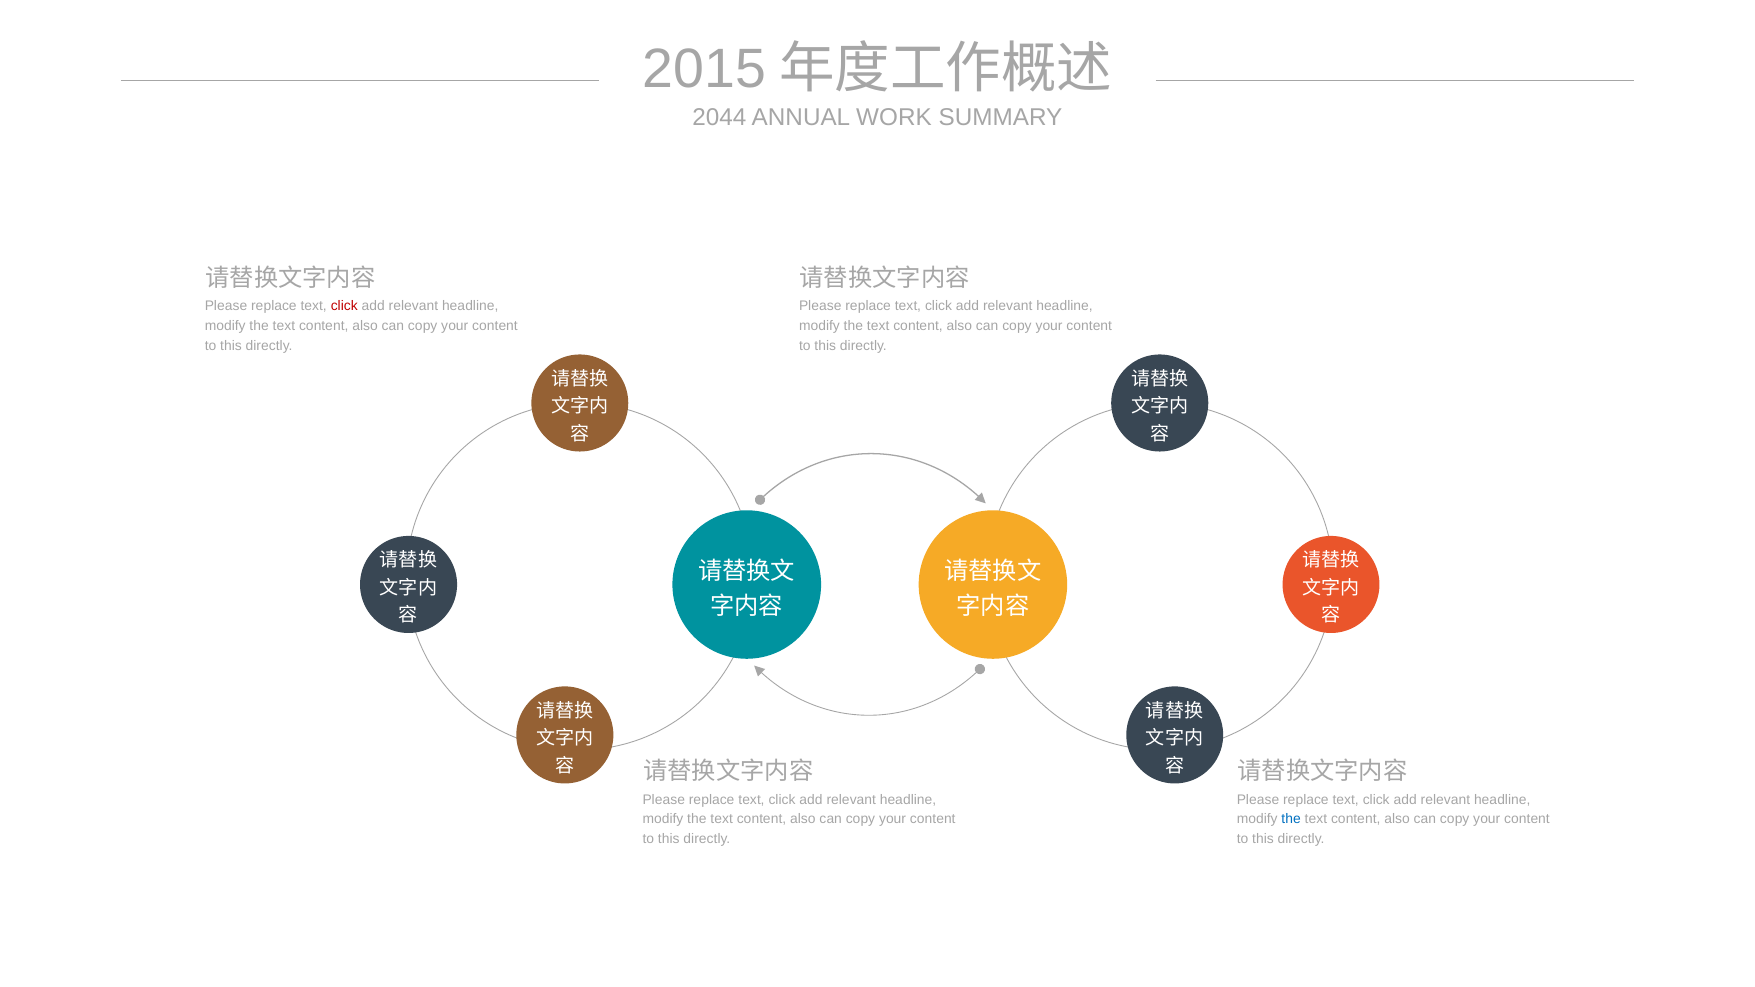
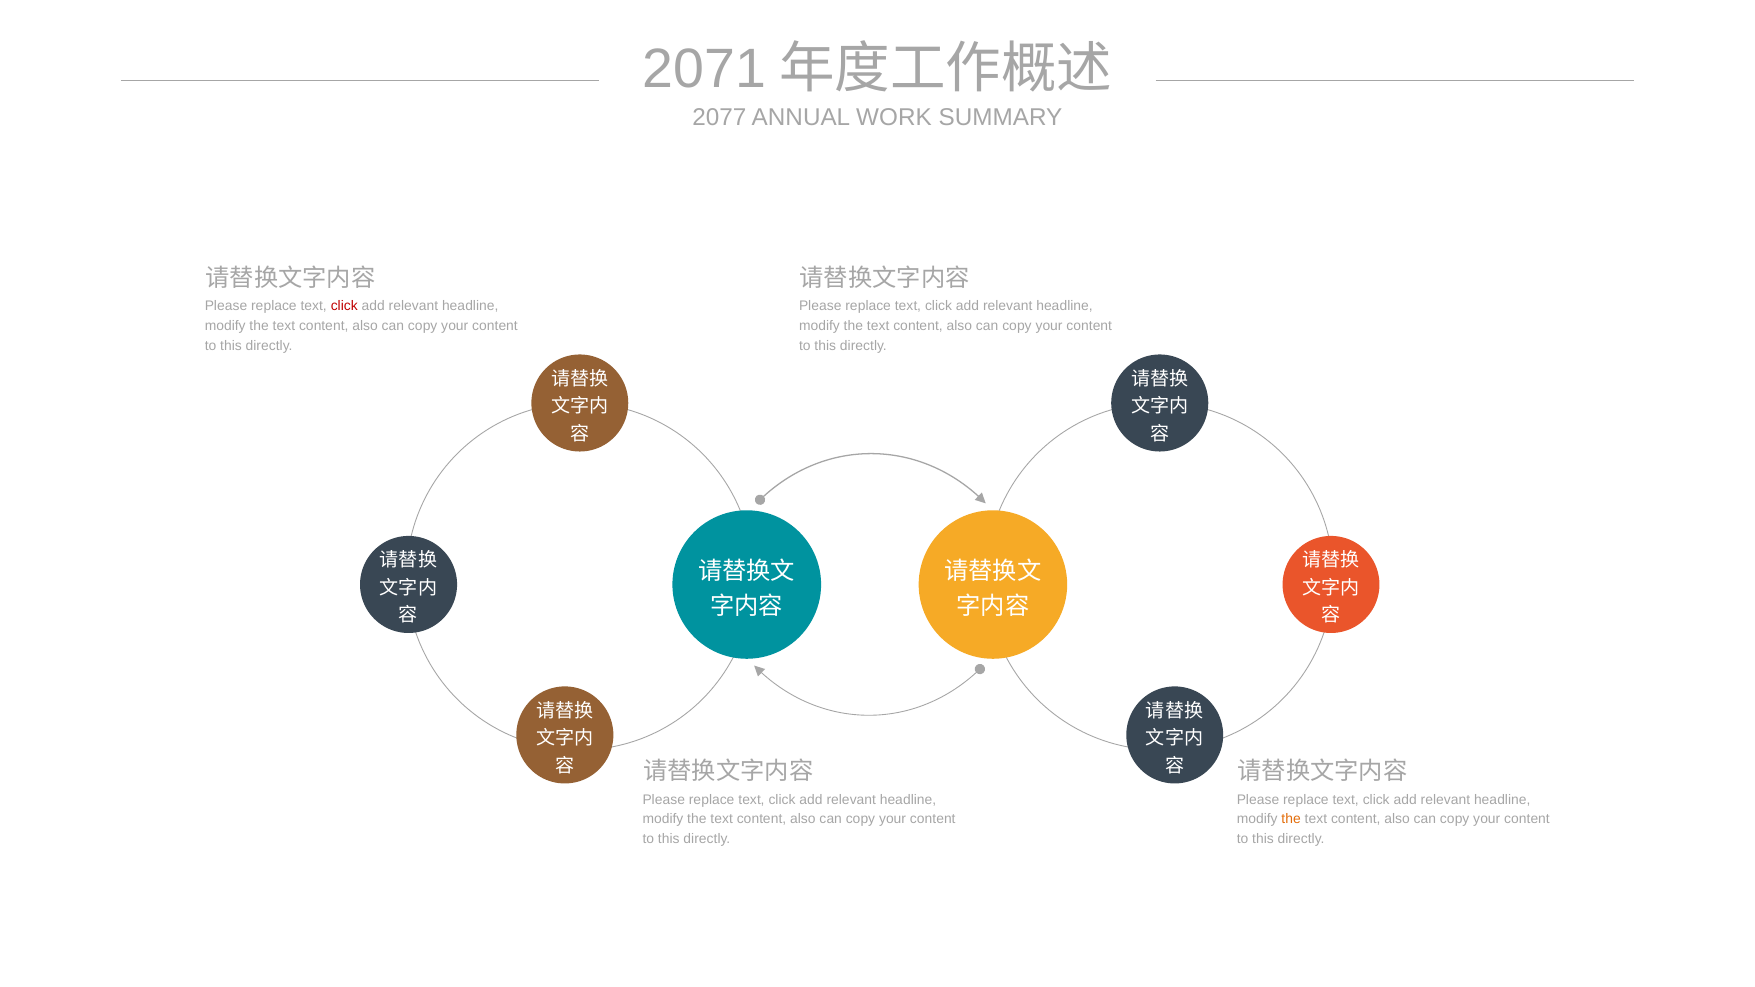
2015: 2015 -> 2071
2044: 2044 -> 2077
the at (1291, 819) colour: blue -> orange
